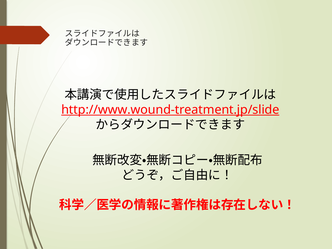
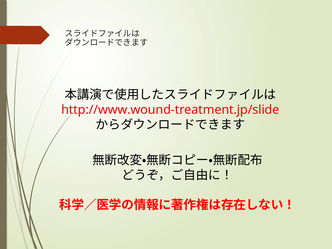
http://www.wound-treatment.jp/slide underline: present -> none
